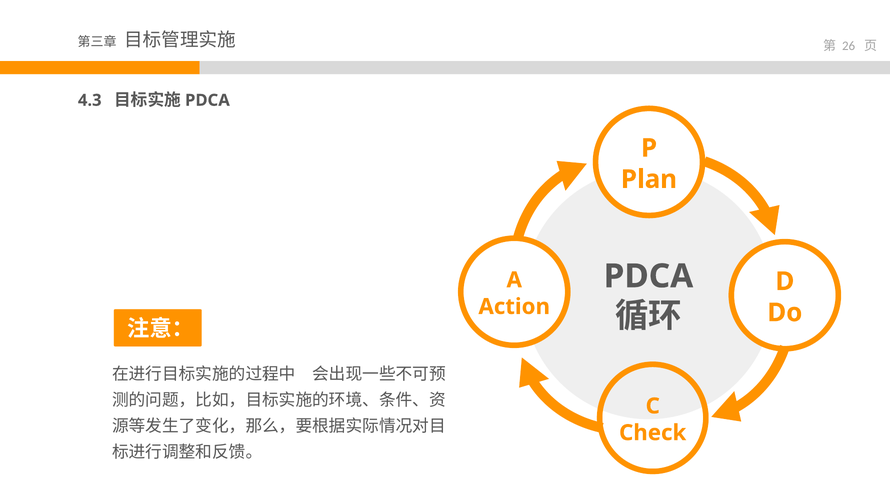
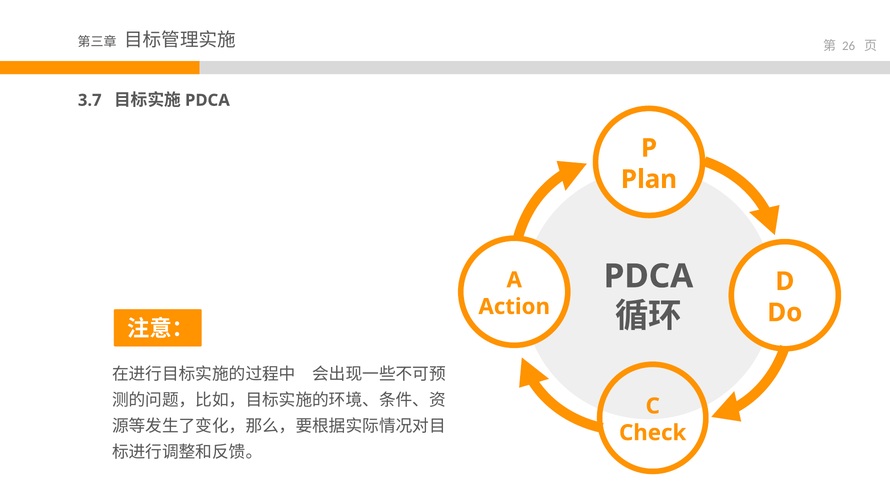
4.3: 4.3 -> 3.7
